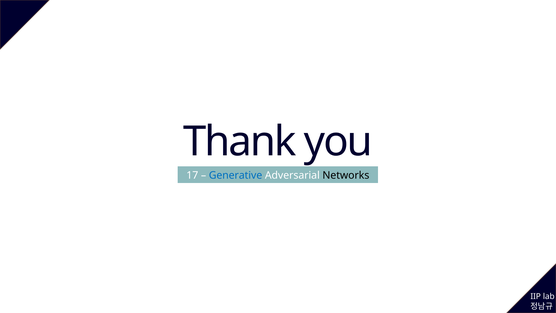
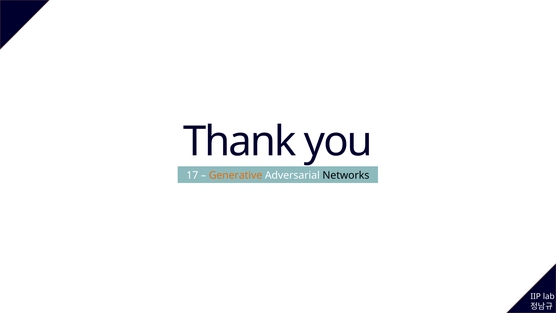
Generative colour: blue -> orange
